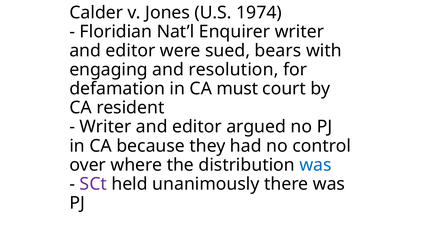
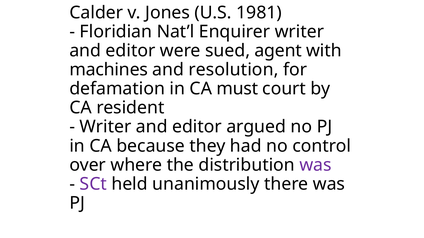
1974: 1974 -> 1981
bears: bears -> agent
engaging: engaging -> machines
was at (316, 165) colour: blue -> purple
